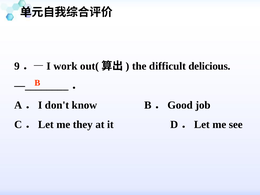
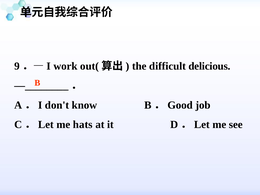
they: they -> hats
